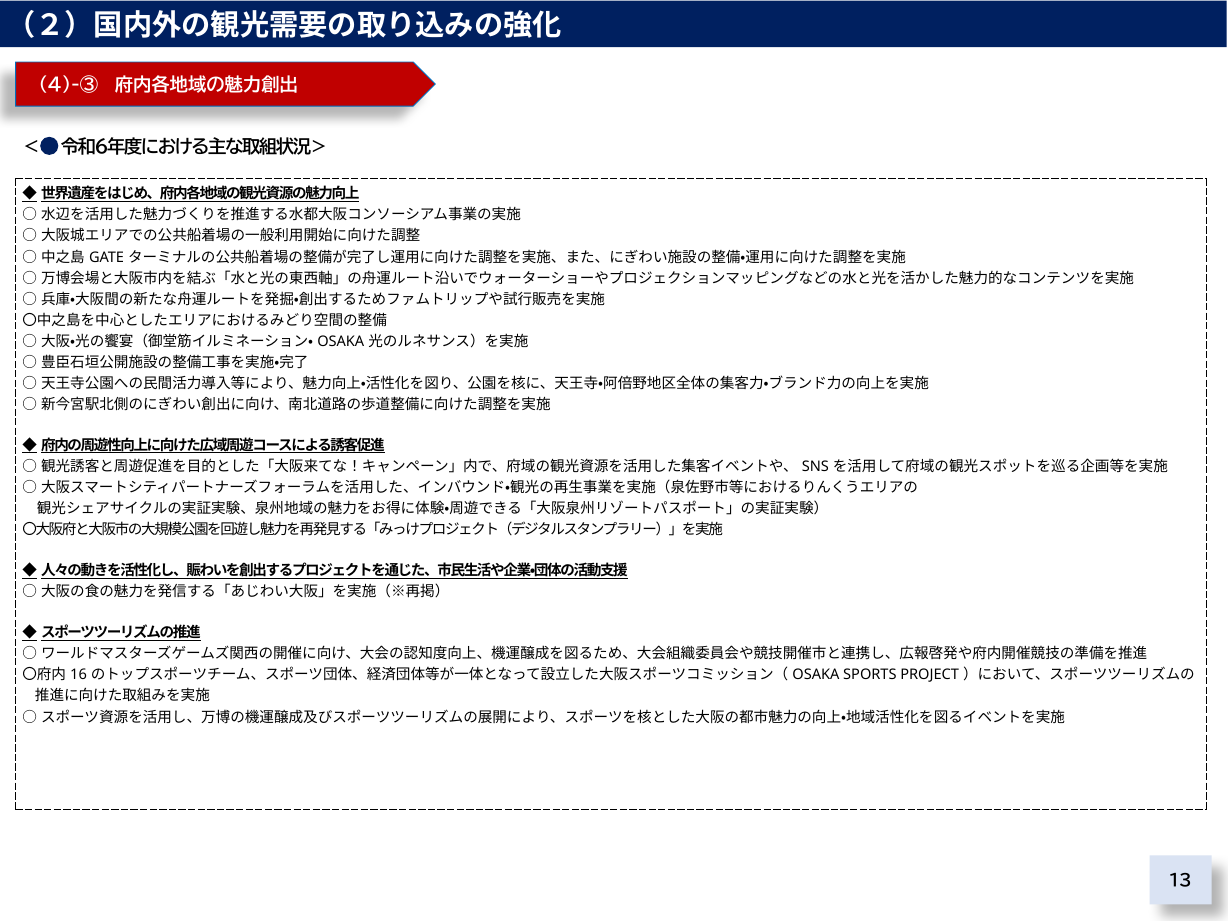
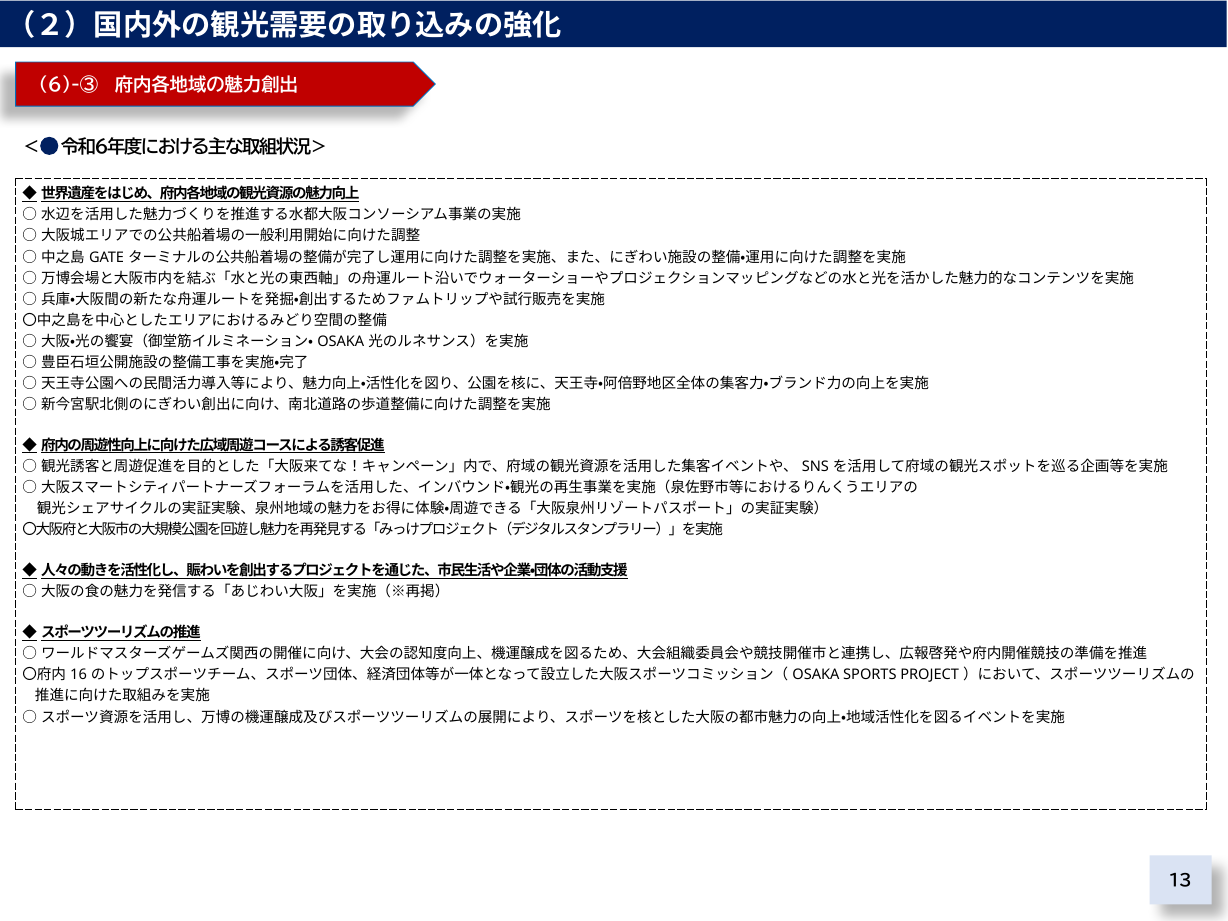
4)-③: 4)-③ -> 6)-③
